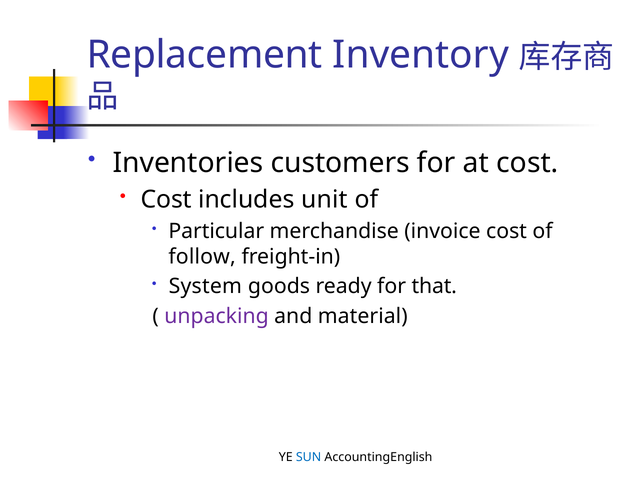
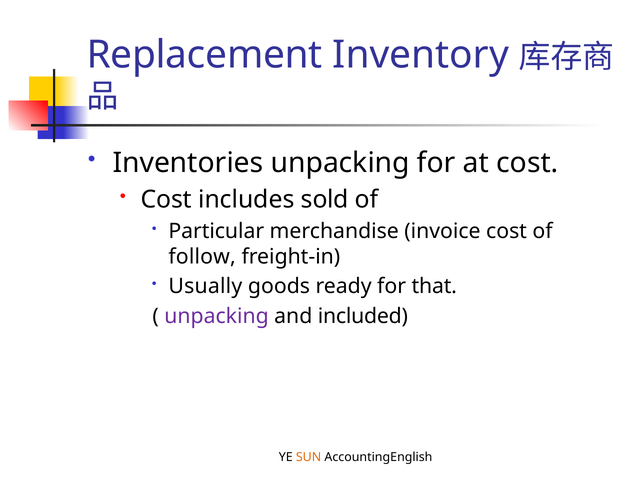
Inventories customers: customers -> unpacking
unit: unit -> sold
System: System -> Usually
material: material -> included
SUN colour: blue -> orange
